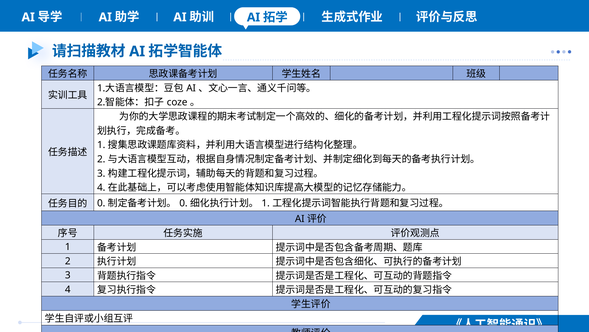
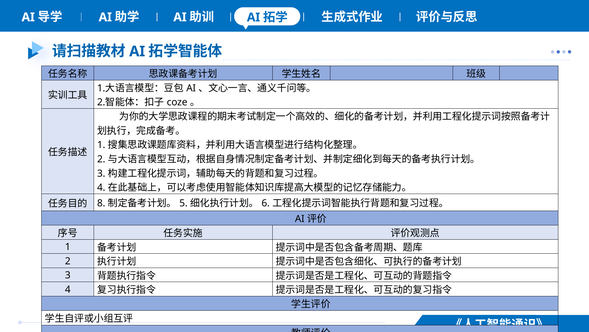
0 at (101, 203): 0 -> 8
0 at (183, 203): 0 -> 5
1 at (266, 203): 1 -> 6
